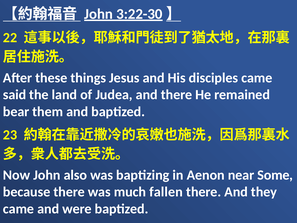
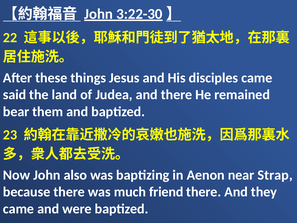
Some: Some -> Strap
fallen: fallen -> friend
